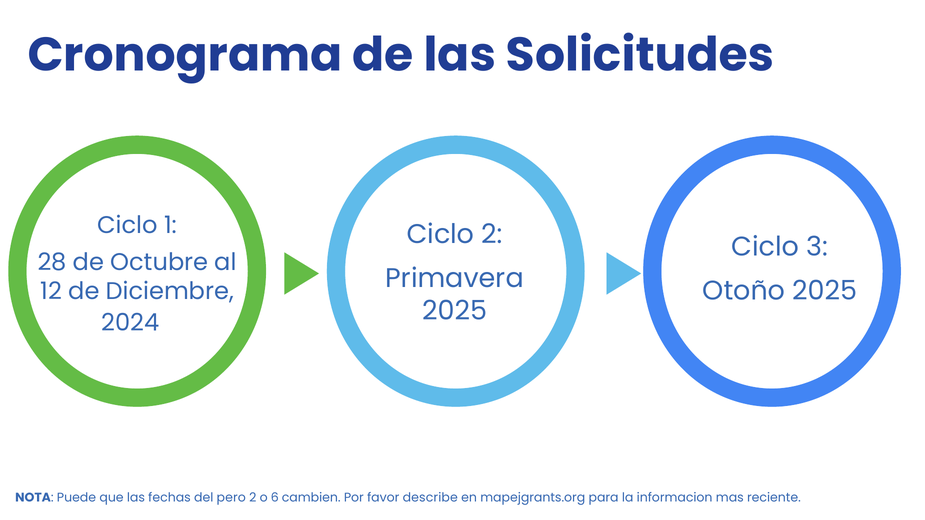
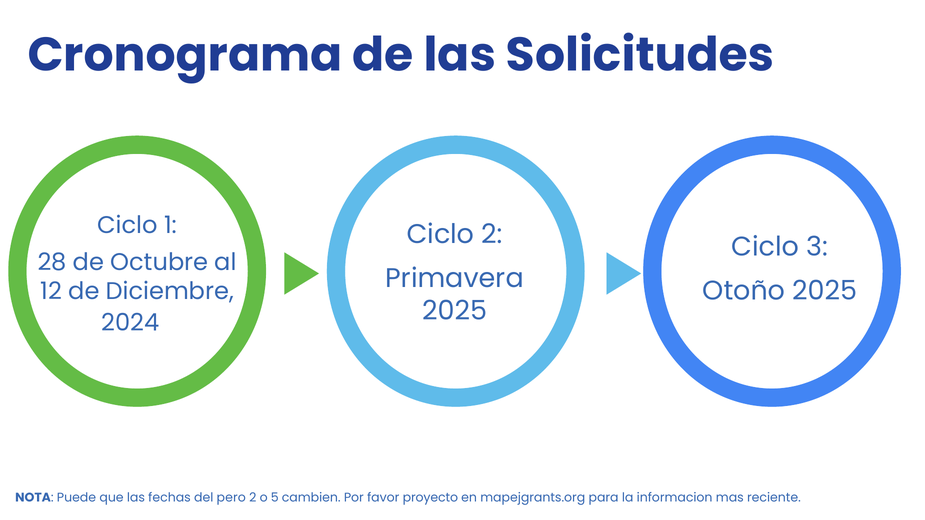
6: 6 -> 5
describe: describe -> proyecto
